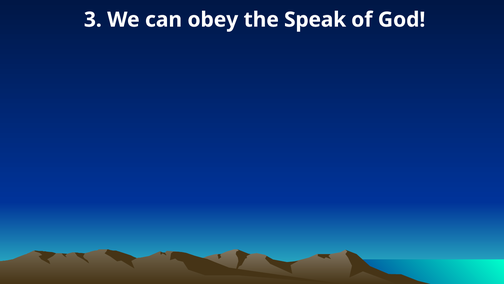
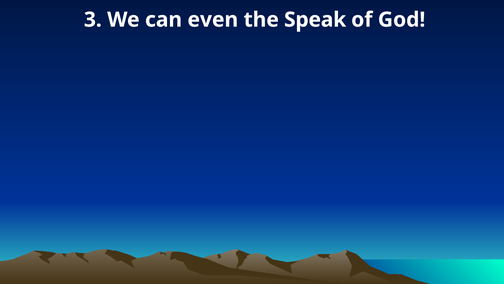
obey: obey -> even
